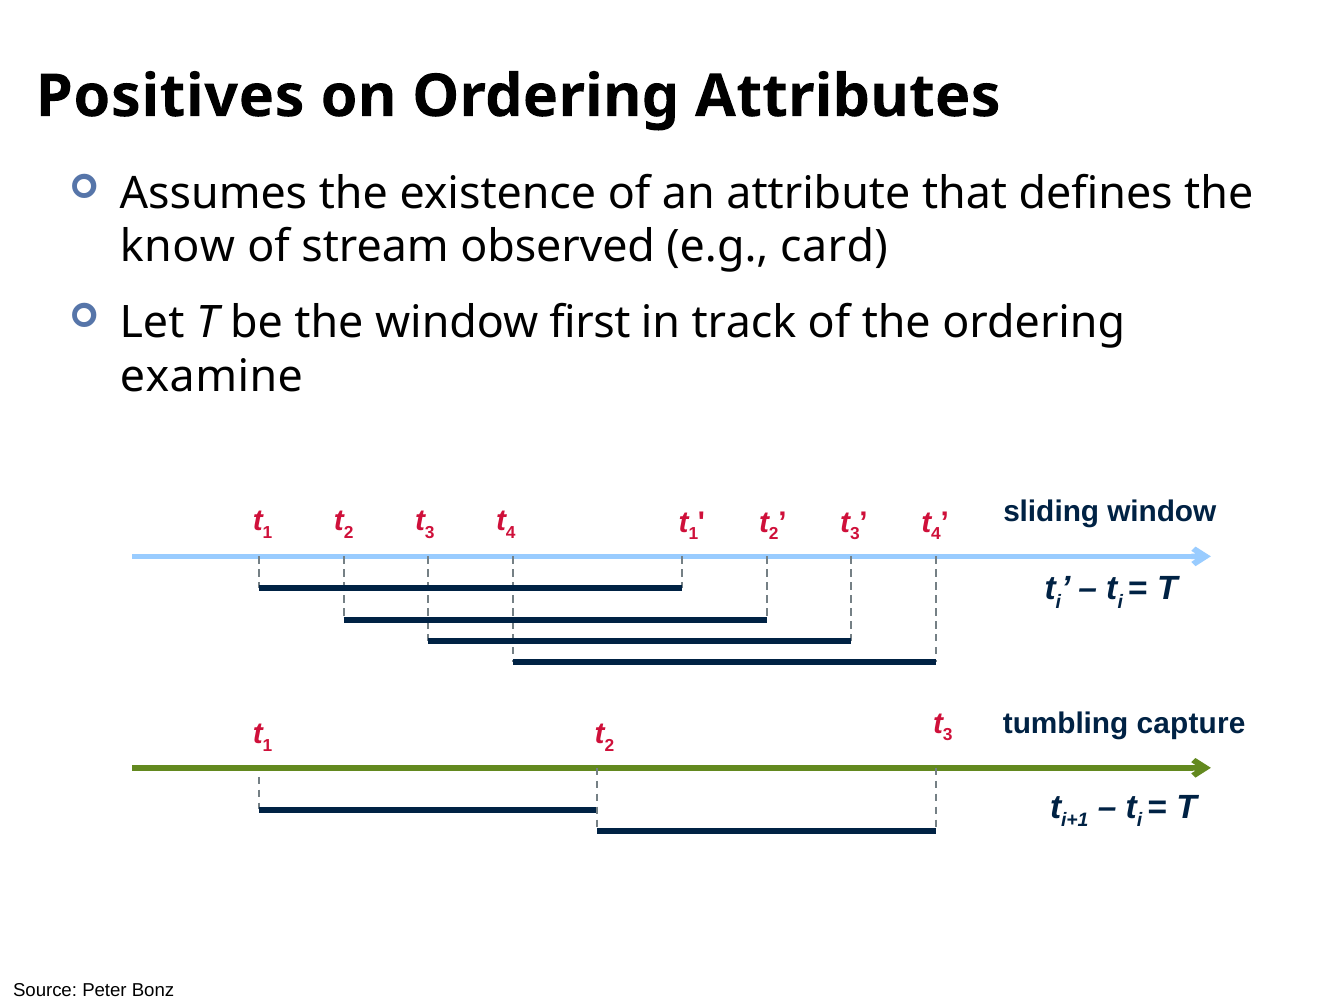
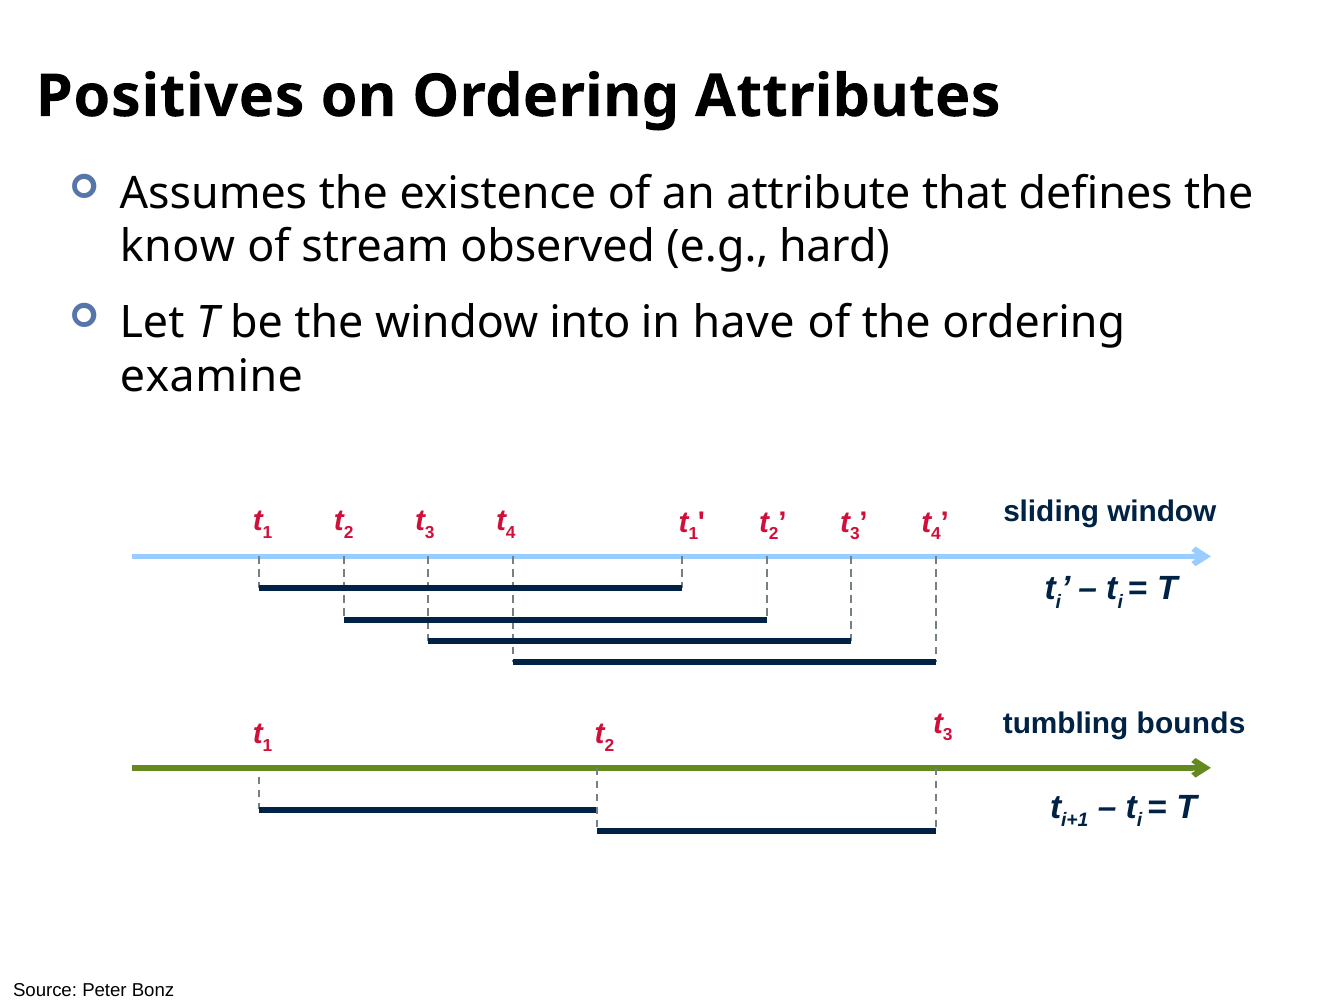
card: card -> hard
first: first -> into
track: track -> have
capture: capture -> bounds
